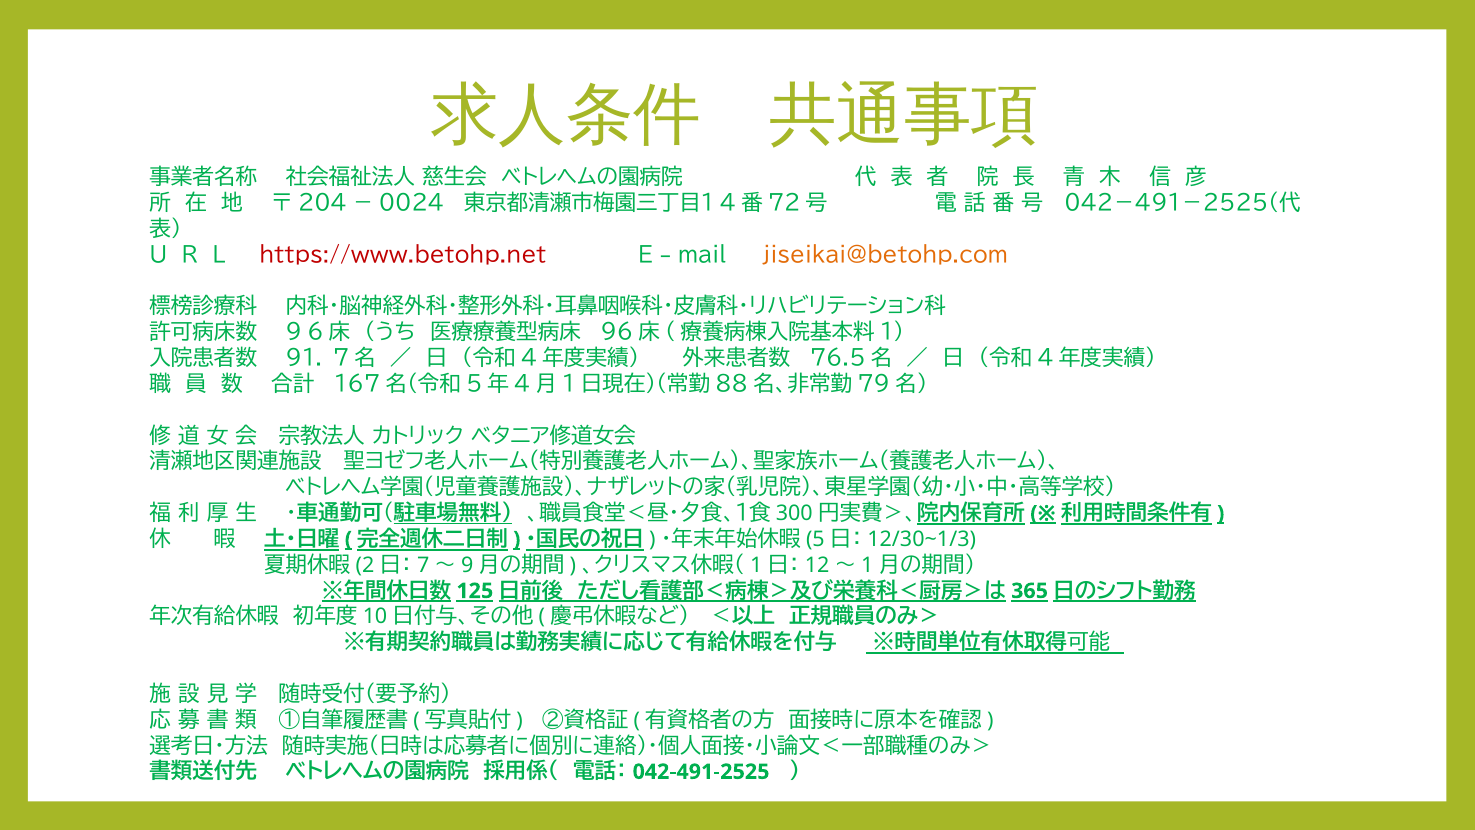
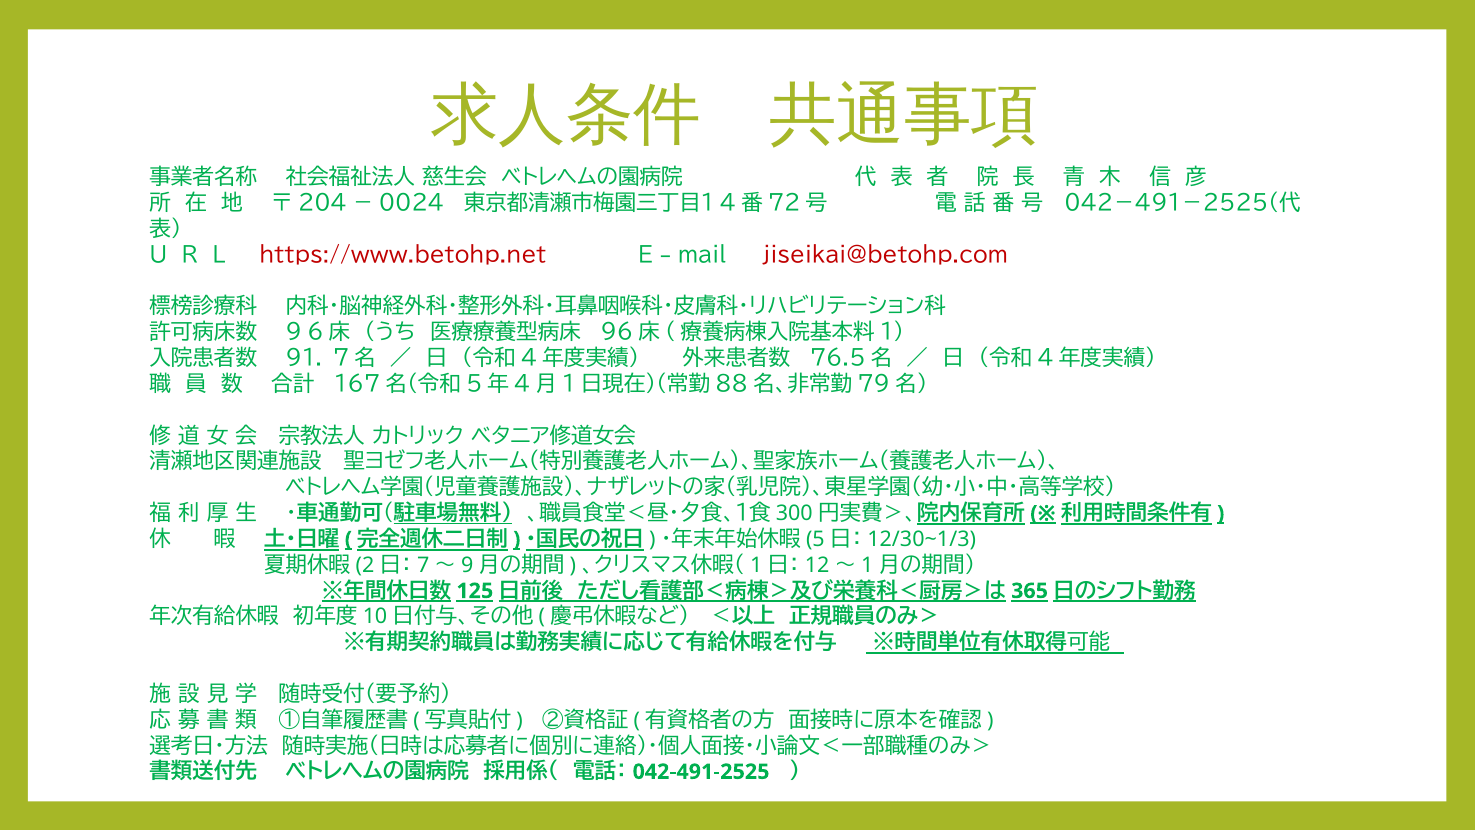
jiseikai@betohp.com colour: orange -> red
